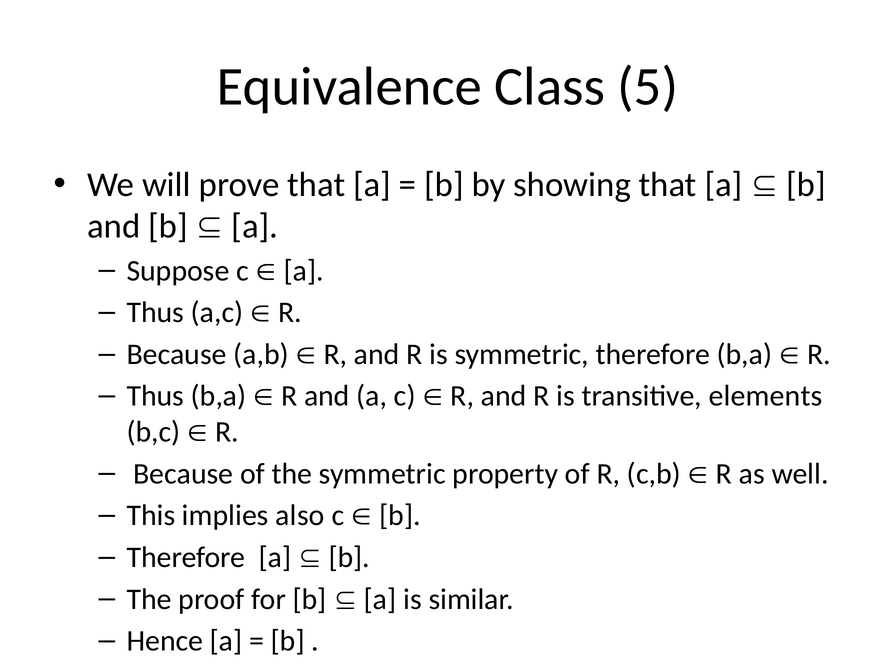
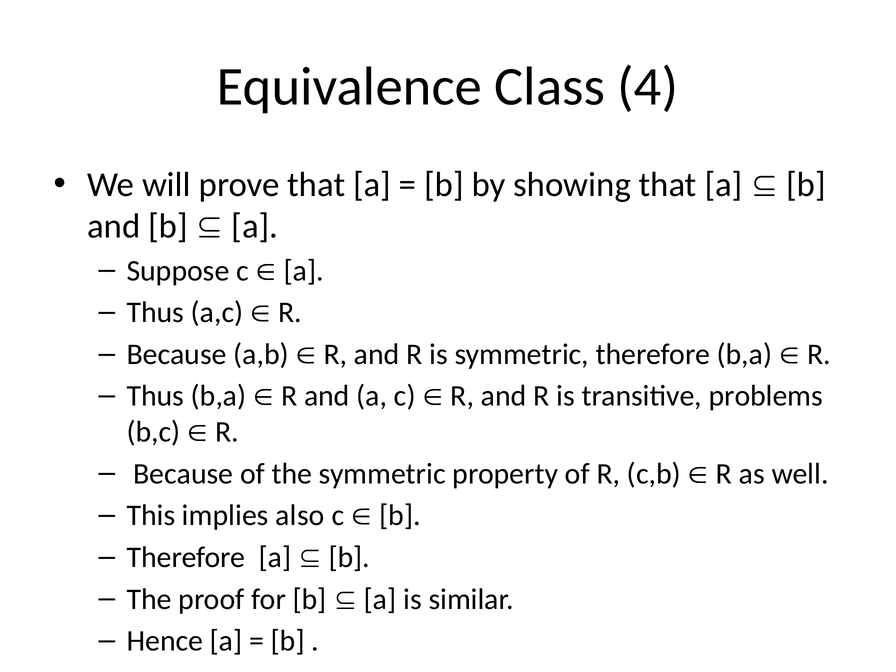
5: 5 -> 4
elements: elements -> problems
